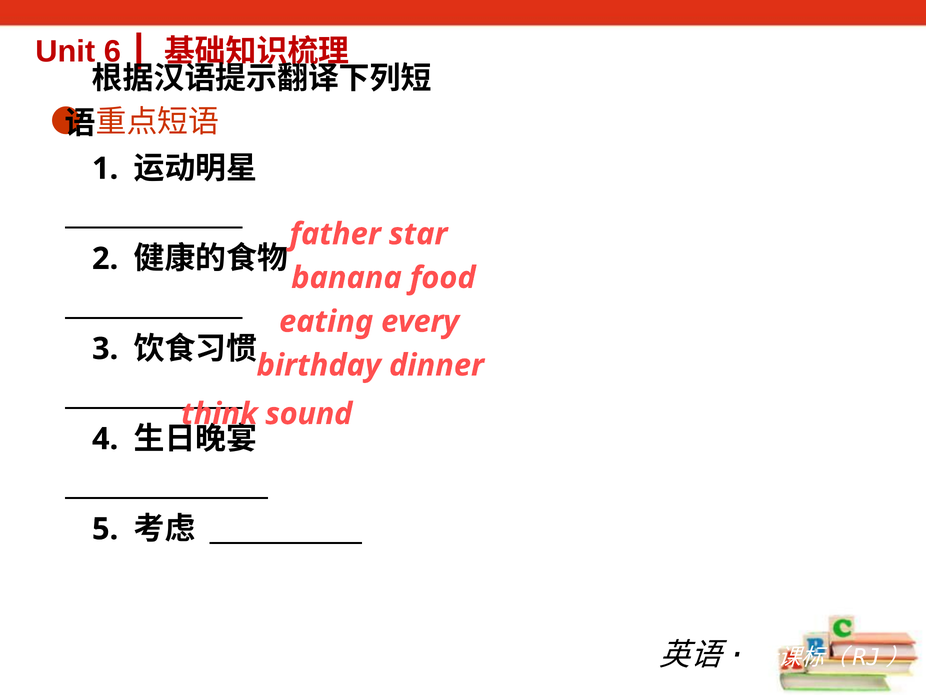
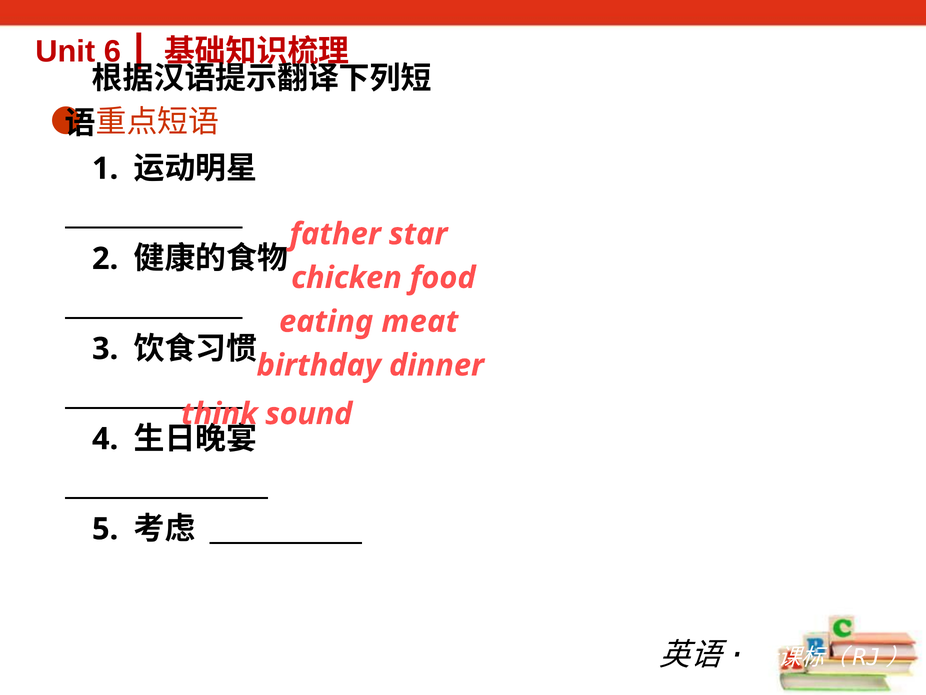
banana: banana -> chicken
every: every -> meat
